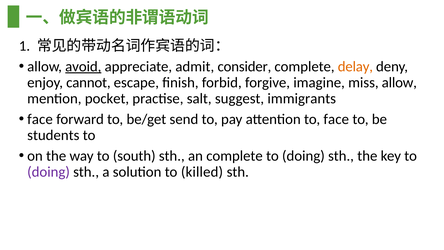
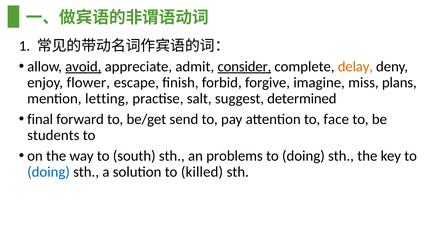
consider underline: none -> present
cannot: cannot -> flower
miss allow: allow -> plans
pocket: pocket -> letting
immigrants: immigrants -> determined
face at (40, 119): face -> final
an complete: complete -> problems
doing at (49, 172) colour: purple -> blue
